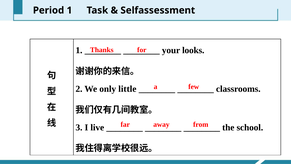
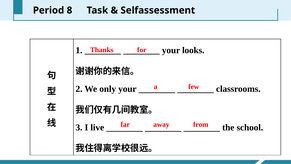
Period 1: 1 -> 8
only little: little -> your
